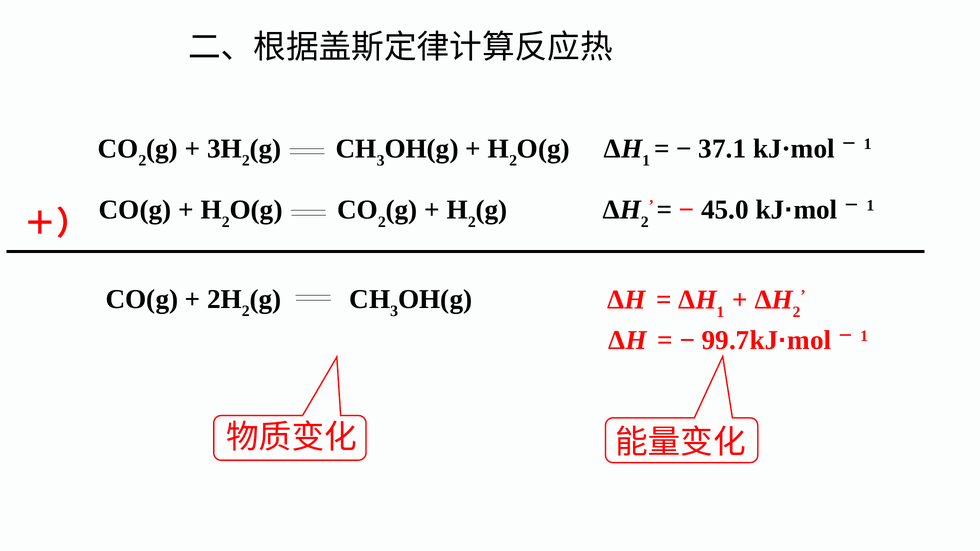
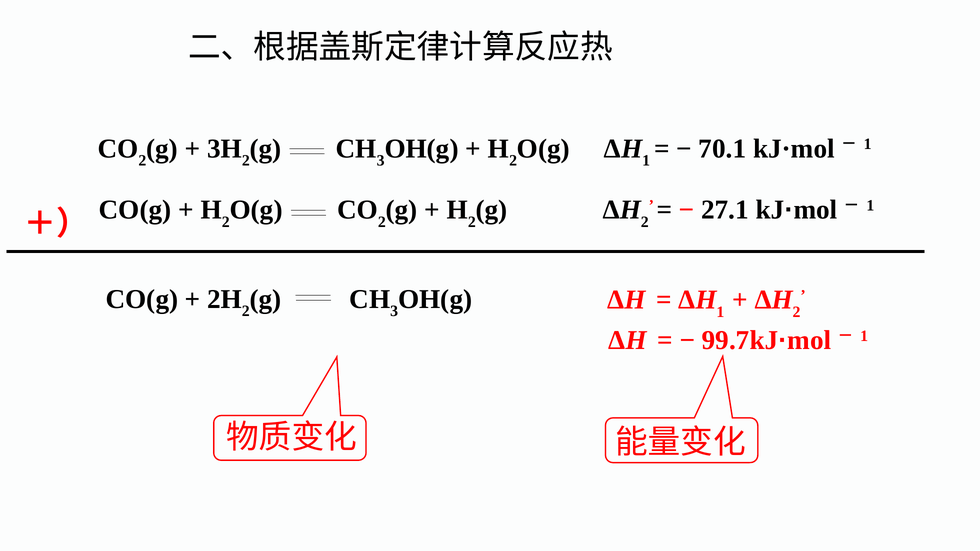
37.1: 37.1 -> 70.1
45.0: 45.0 -> 27.1
